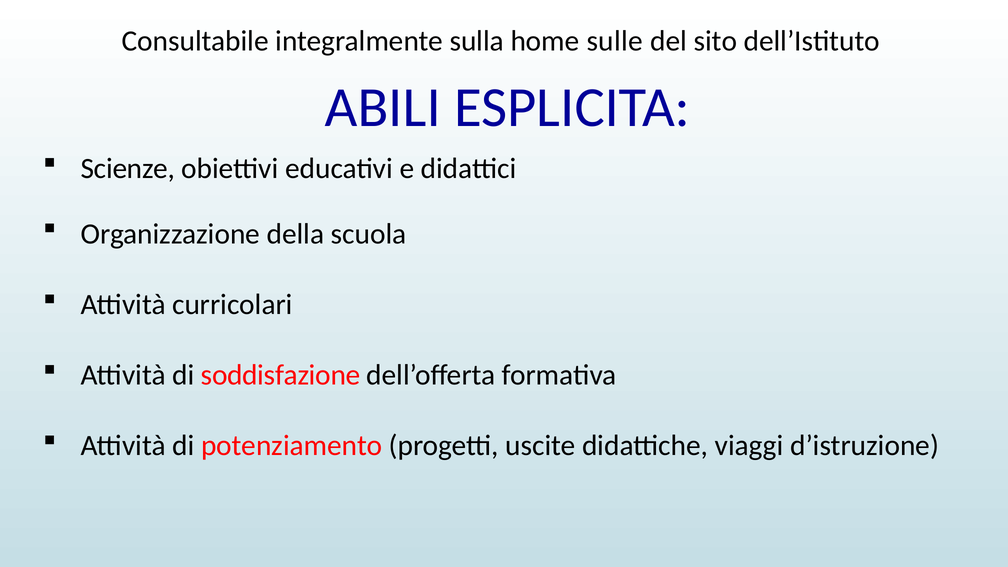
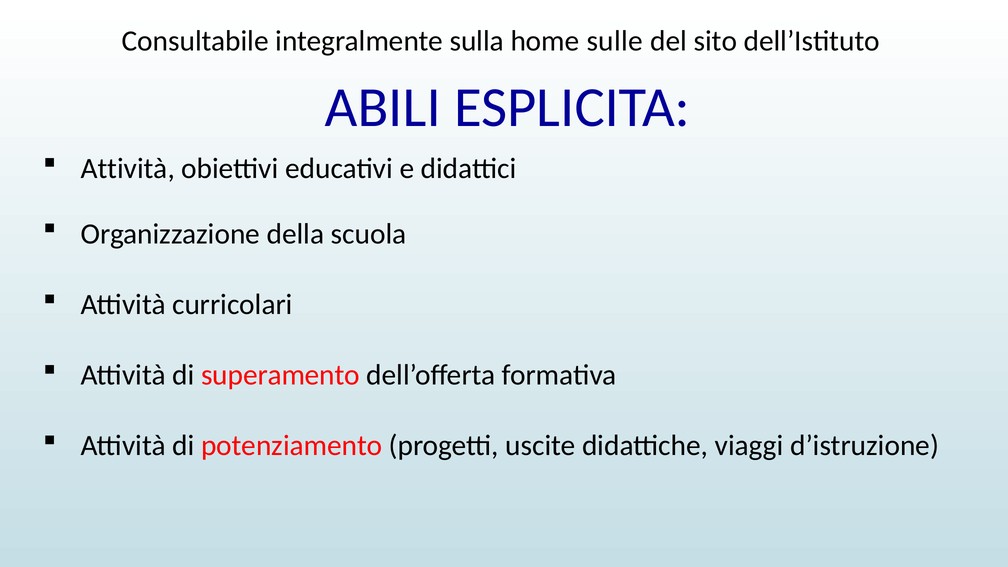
Scienze at (128, 168): Scienze -> Attività
soddisfazione: soddisfazione -> superamento
